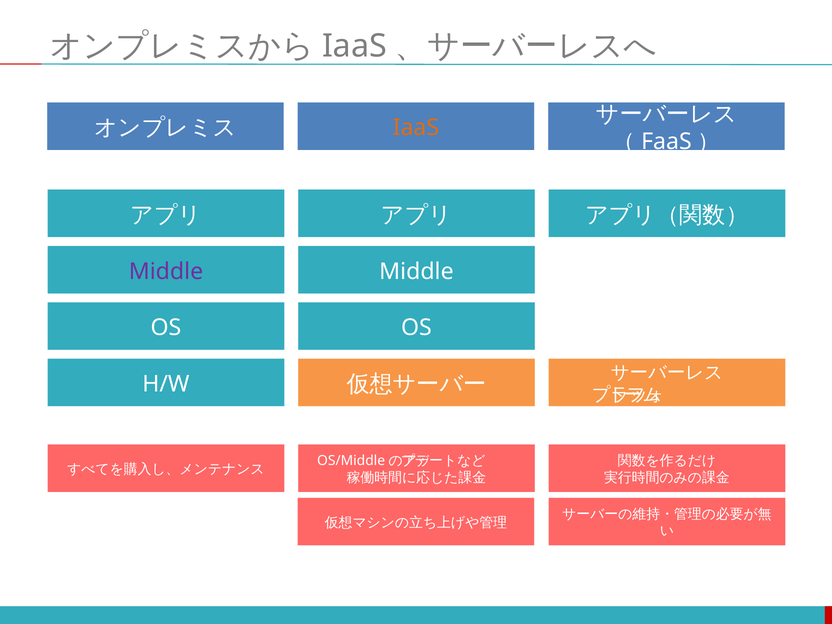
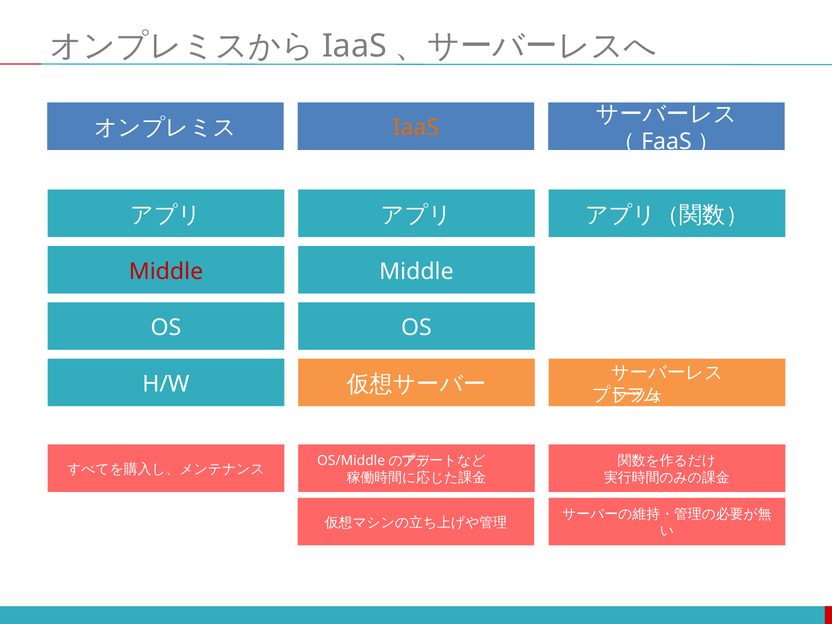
Middle at (166, 271) colour: purple -> red
